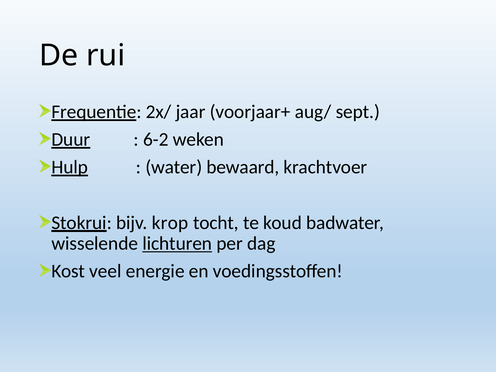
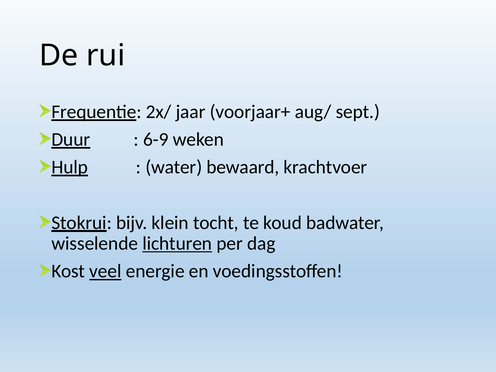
6-2: 6-2 -> 6-9
krop: krop -> klein
veel underline: none -> present
